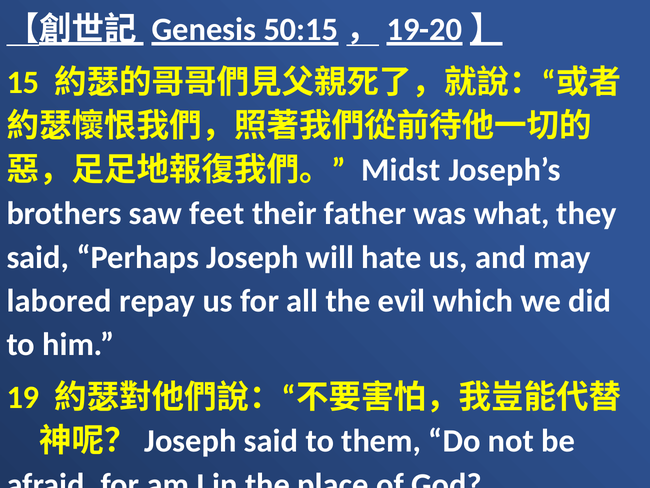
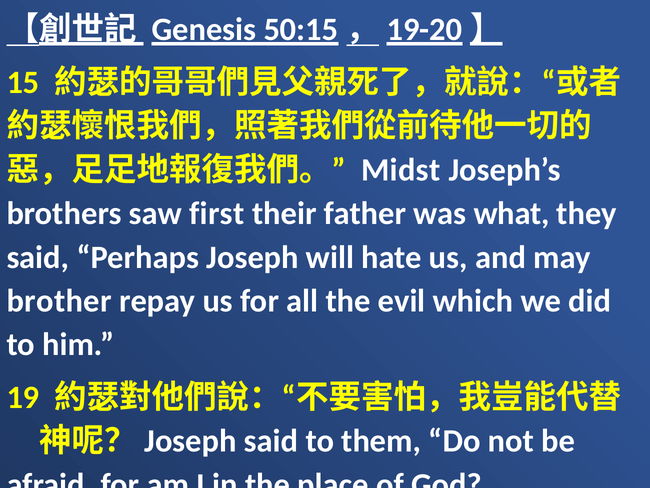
feet: feet -> first
labored: labored -> brother
